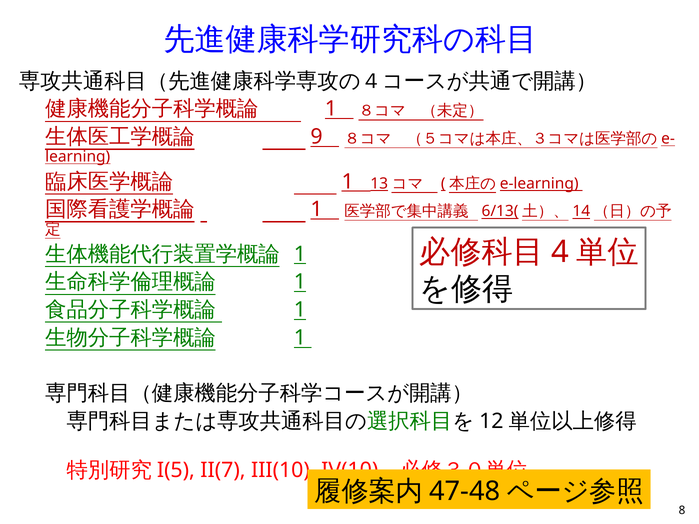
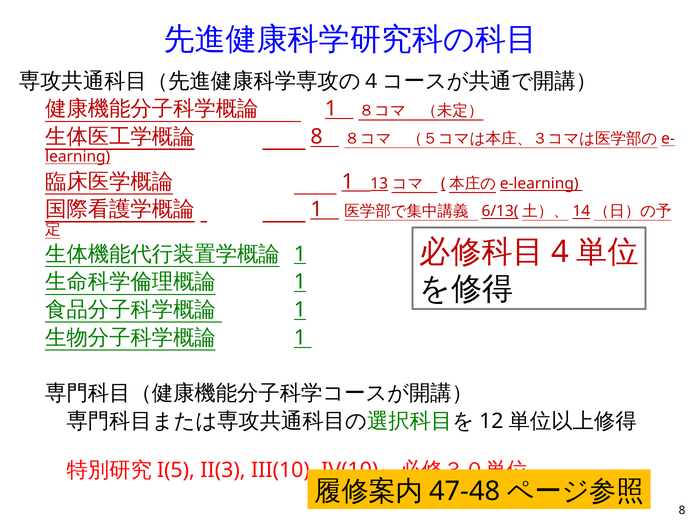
9 at (317, 137): 9 -> 8
II(7: II(7 -> II(3
